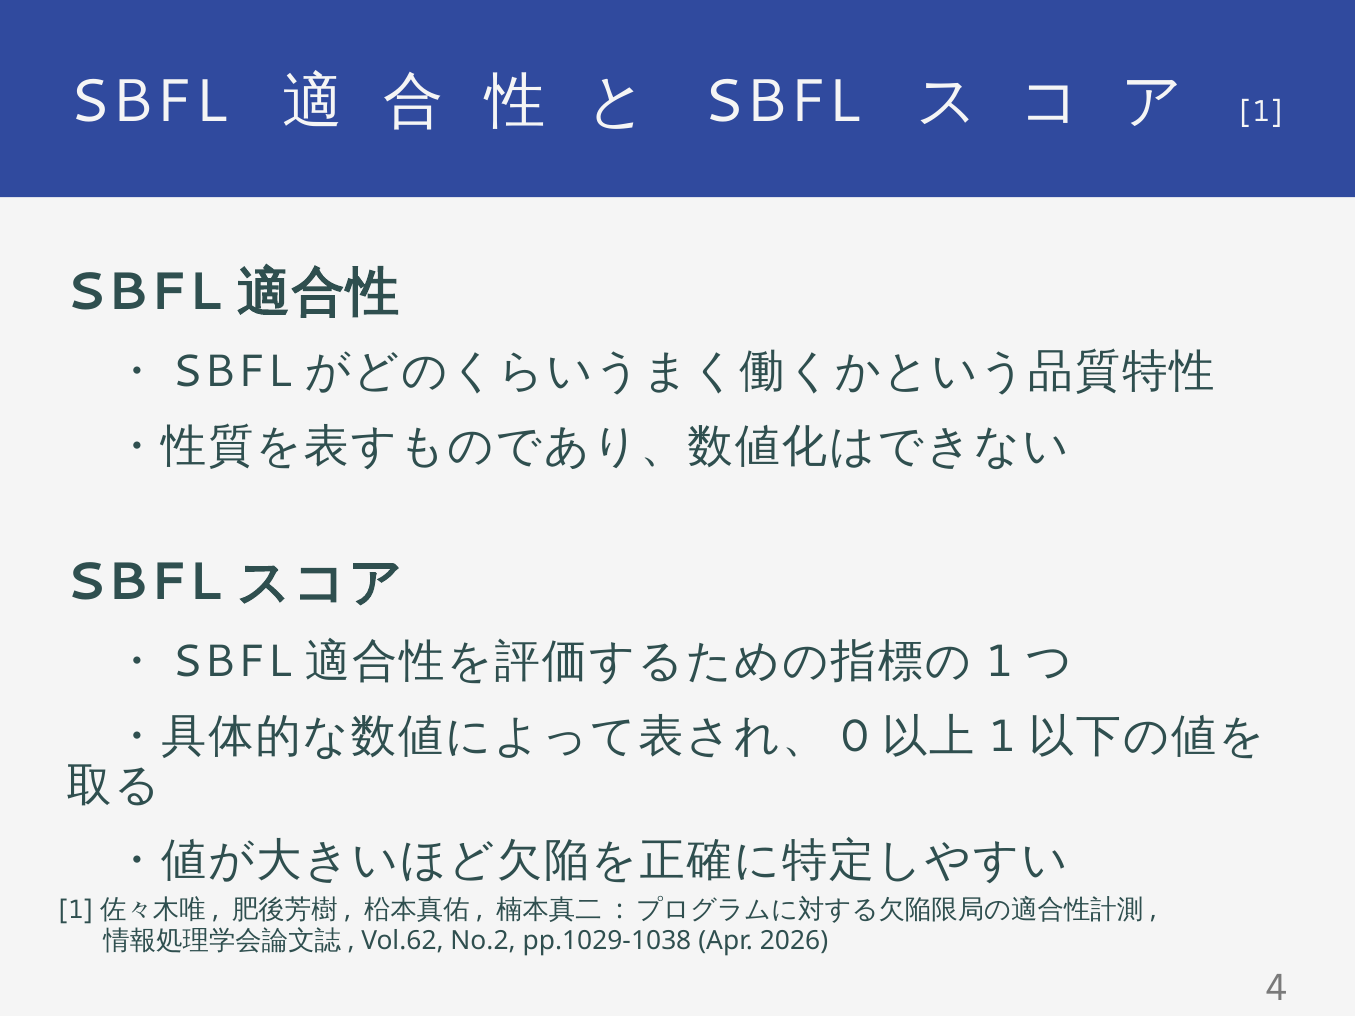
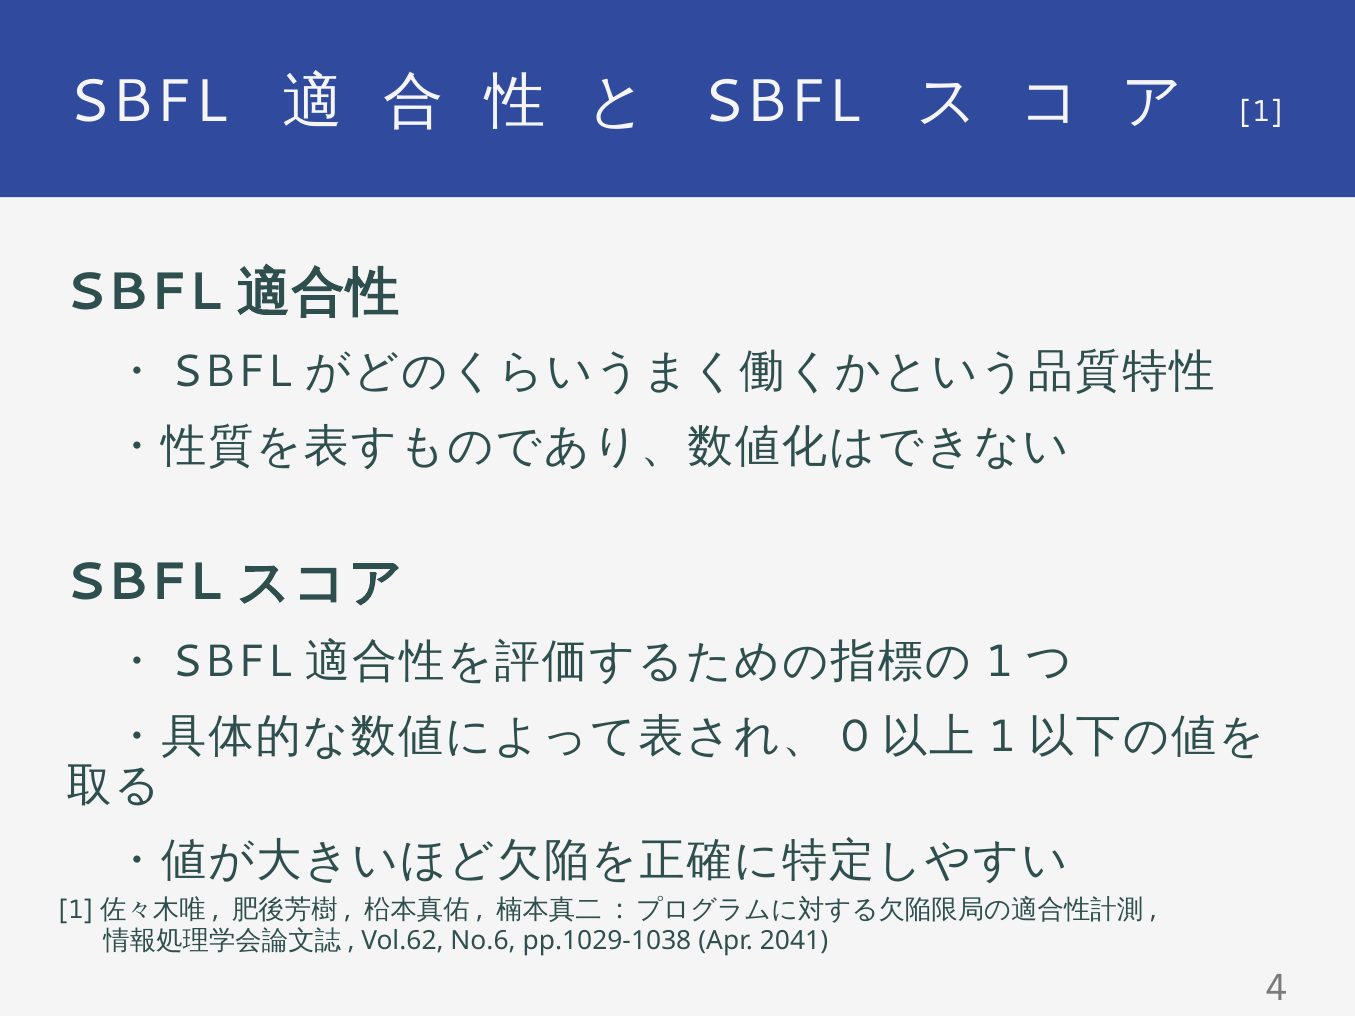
No.2: No.2 -> No.6
2026: 2026 -> 2041
